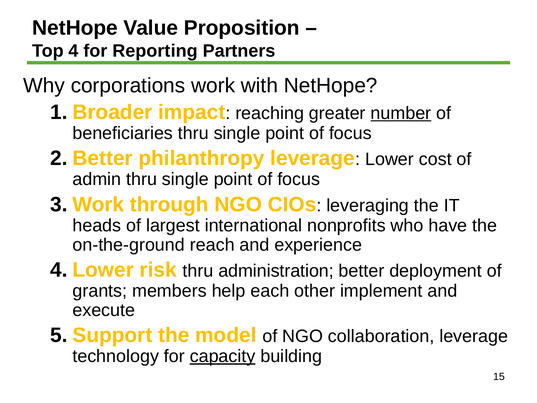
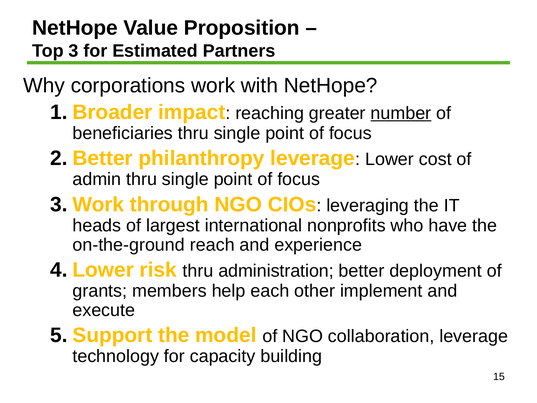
4: 4 -> 3
Reporting: Reporting -> Estimated
capacity underline: present -> none
